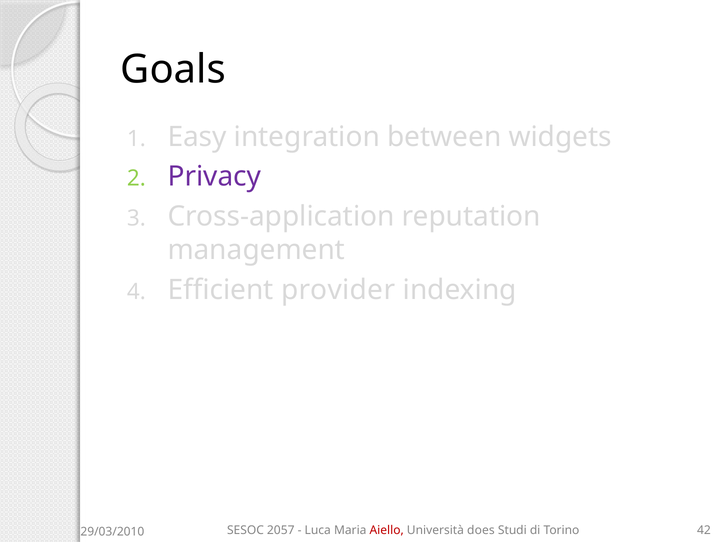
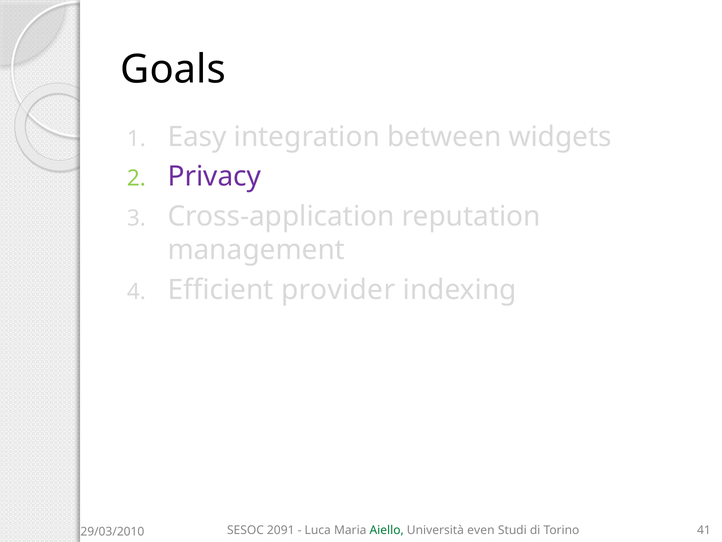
2057: 2057 -> 2091
Aiello colour: red -> green
does: does -> even
42: 42 -> 41
